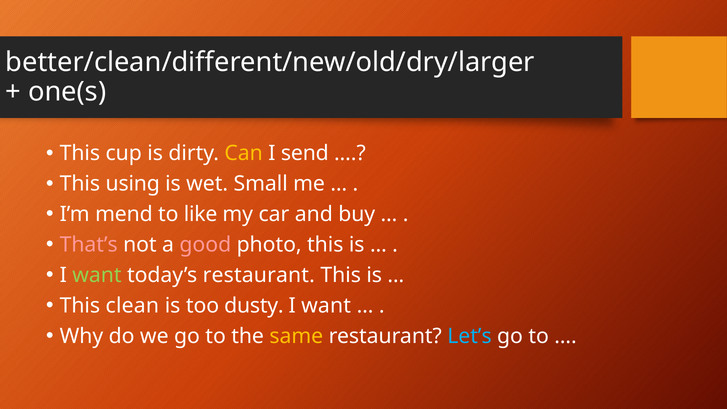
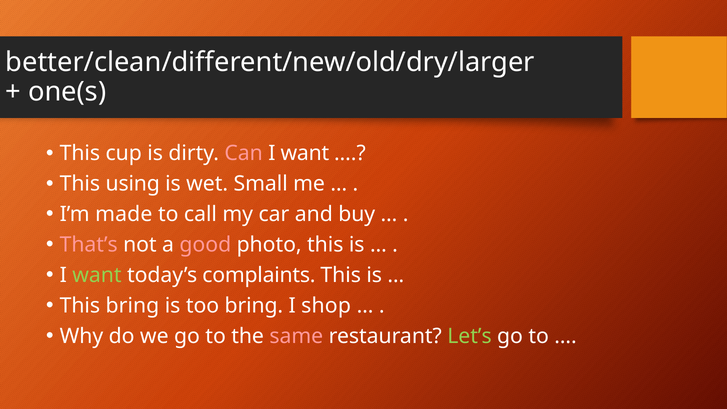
Can colour: yellow -> pink
send at (305, 153): send -> want
mend: mend -> made
like: like -> call
today’s restaurant: restaurant -> complaints
This clean: clean -> bring
too dusty: dusty -> bring
want at (326, 306): want -> shop
same colour: yellow -> pink
Let’s colour: light blue -> light green
